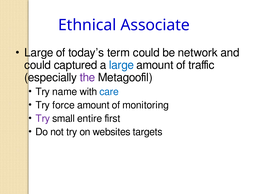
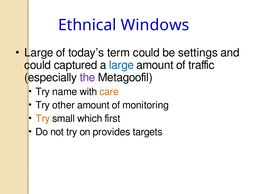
Associate: Associate -> Windows
network: network -> settings
care colour: blue -> orange
force: force -> other
Try at (43, 118) colour: purple -> orange
entire: entire -> which
websites: websites -> provides
